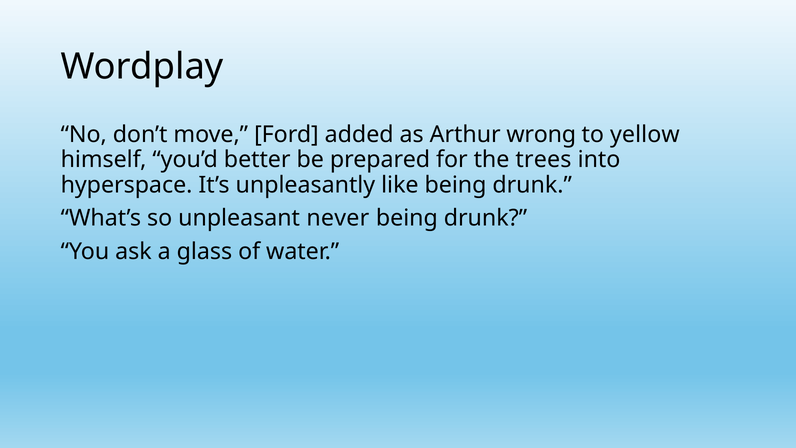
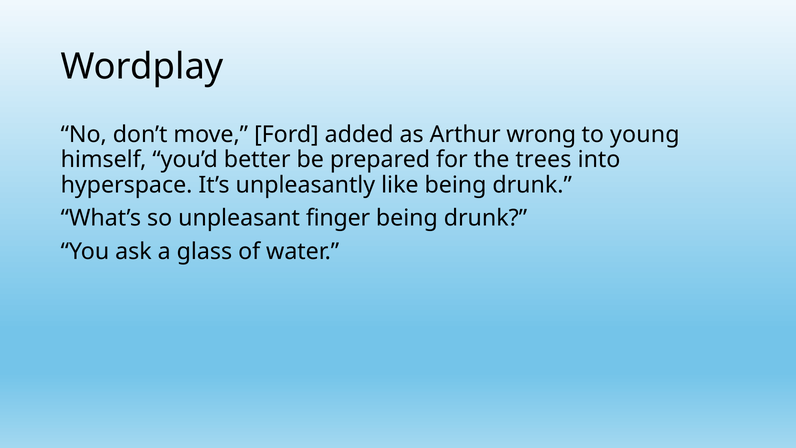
yellow: yellow -> young
never: never -> finger
